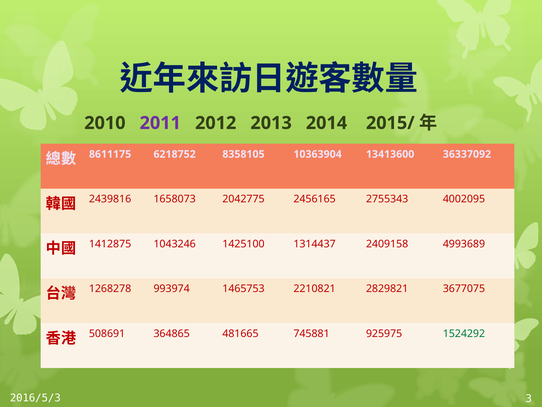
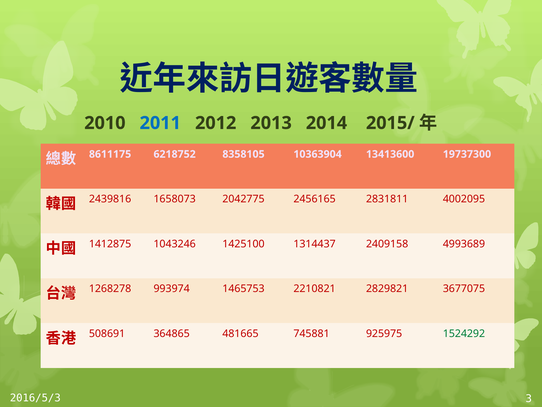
2011 colour: purple -> blue
36337092: 36337092 -> 19737300
2755343: 2755343 -> 2831811
